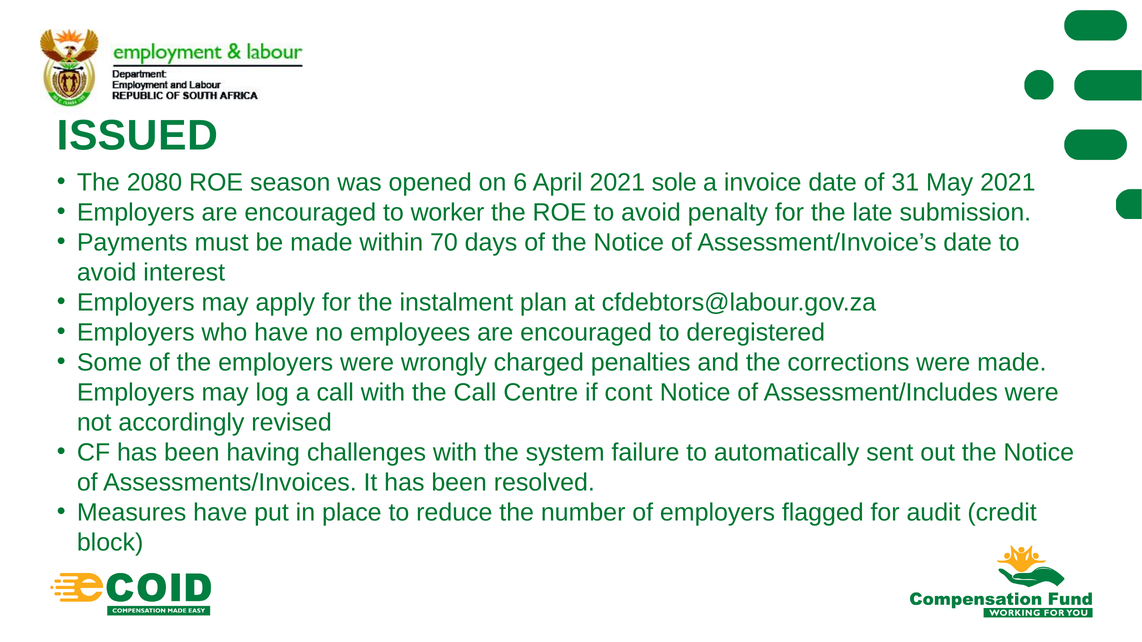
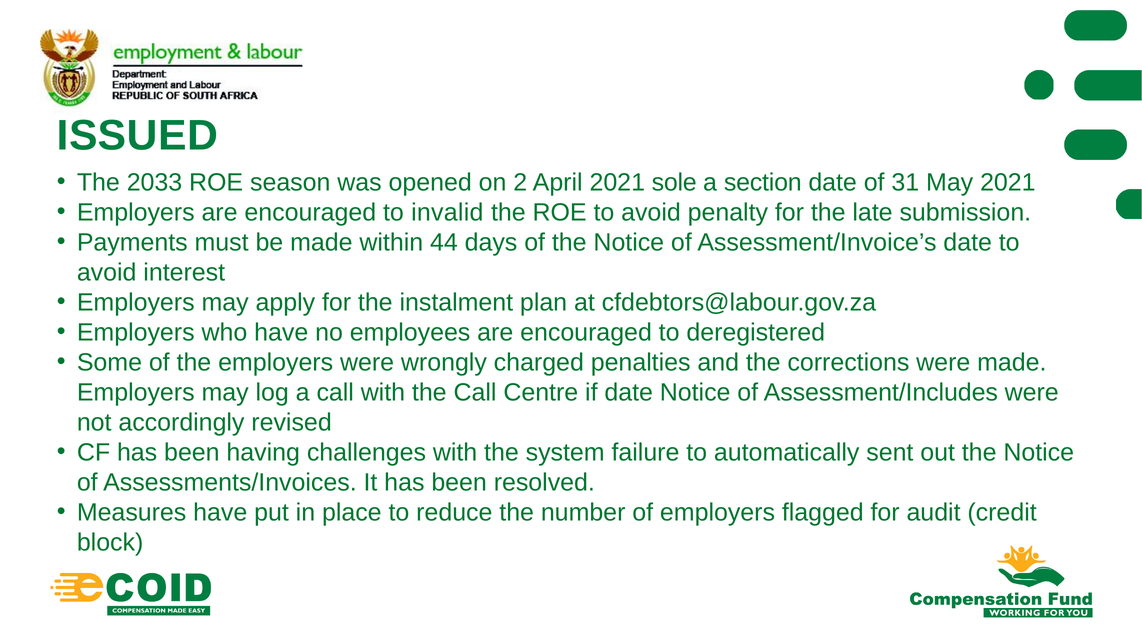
2080: 2080 -> 2033
6: 6 -> 2
invoice: invoice -> section
worker: worker -> invalid
70: 70 -> 44
if cont: cont -> date
